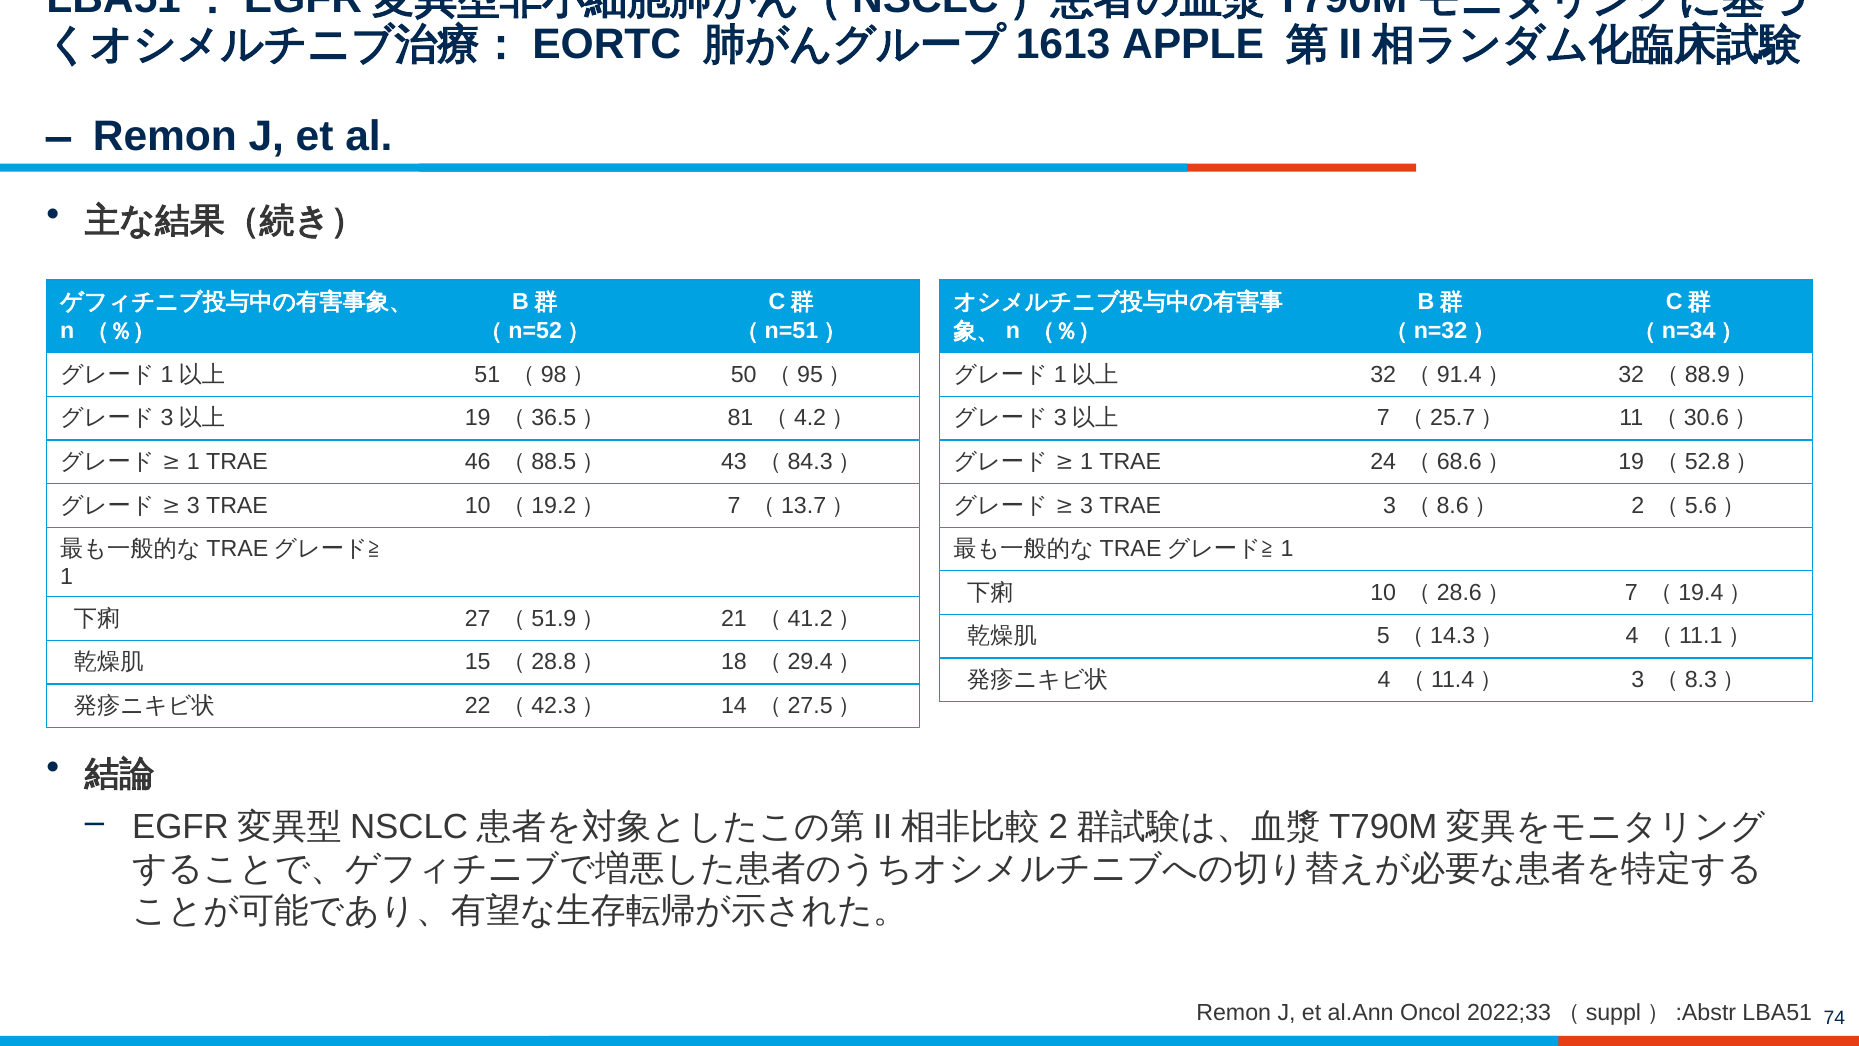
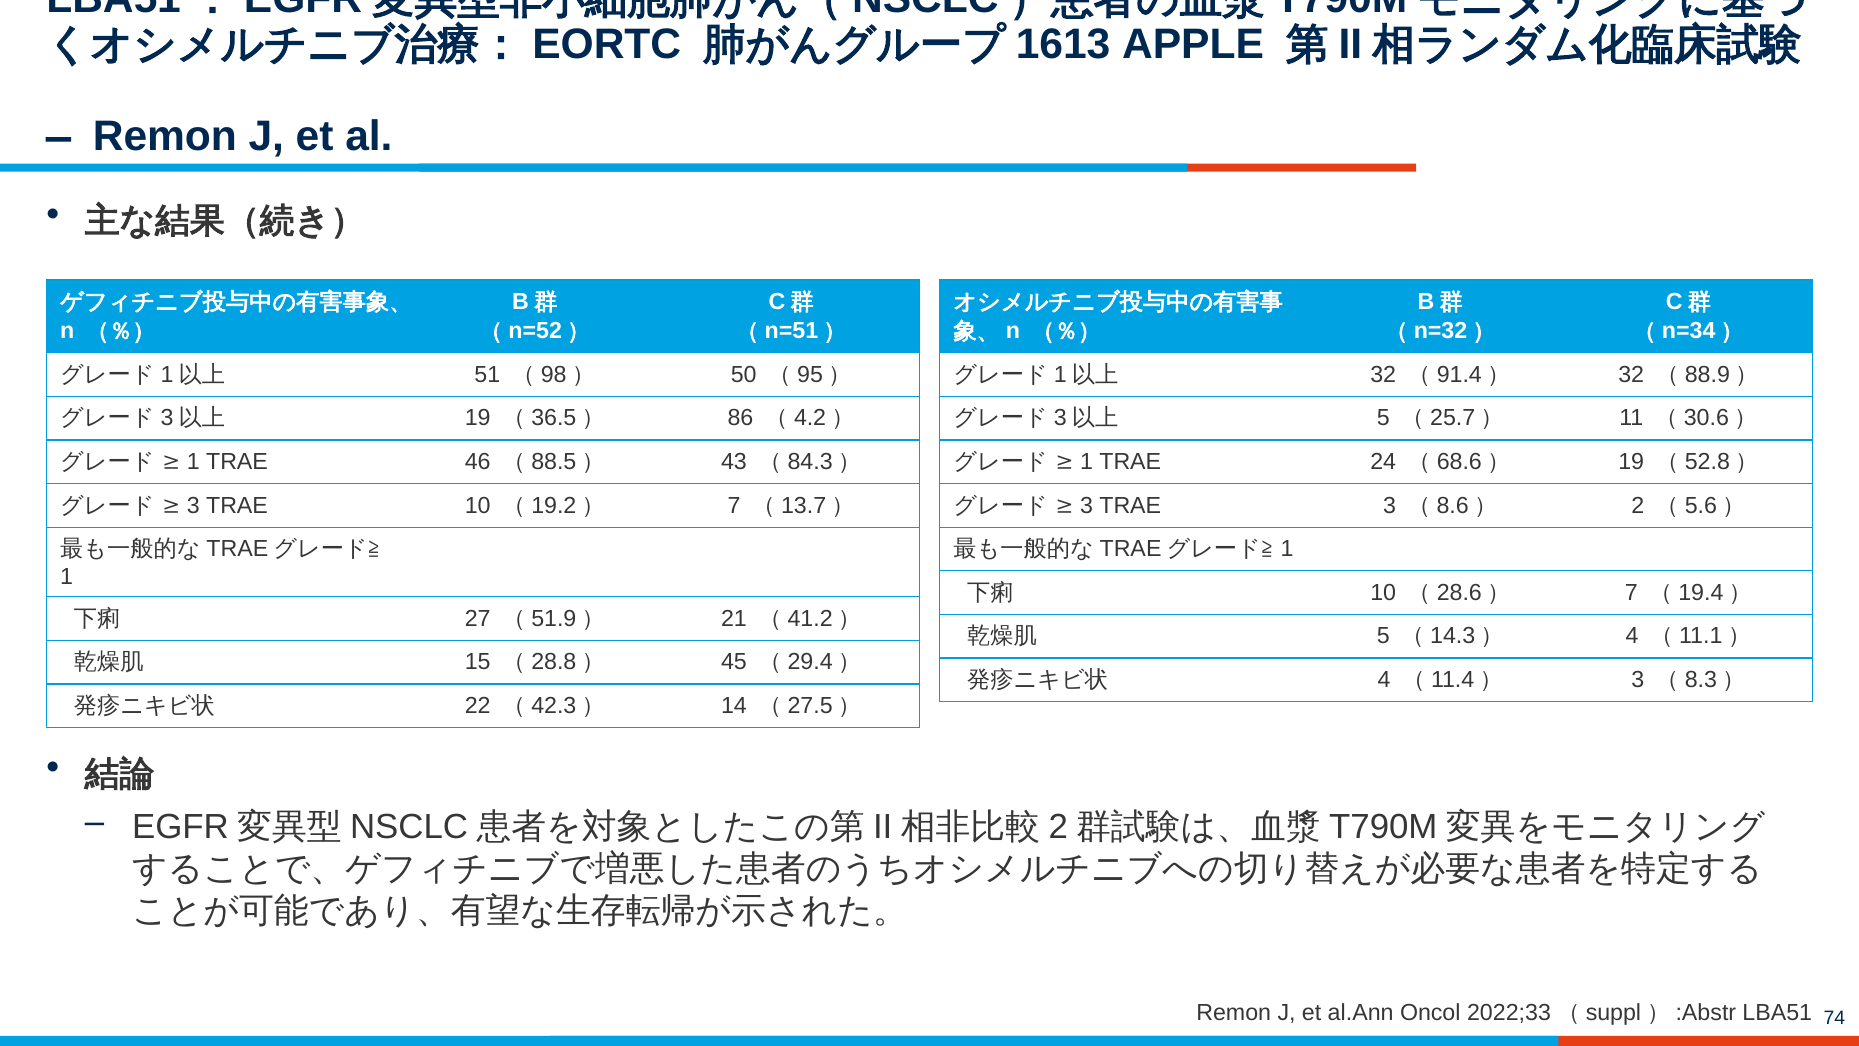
81: 81 -> 86
7 at (1383, 418): 7 -> 5
18: 18 -> 45
